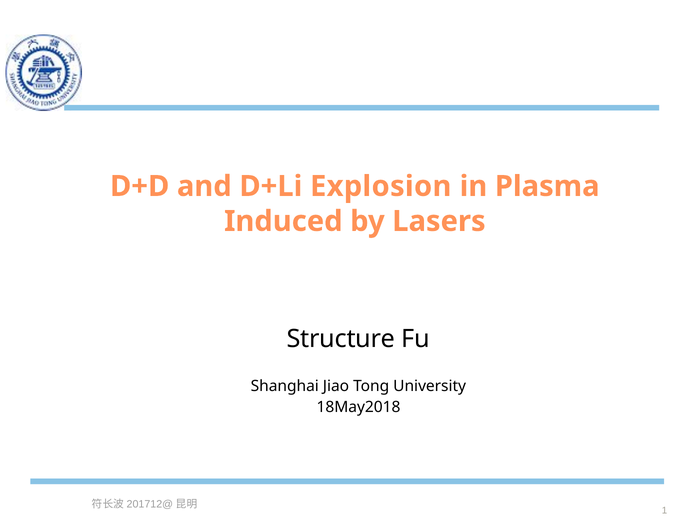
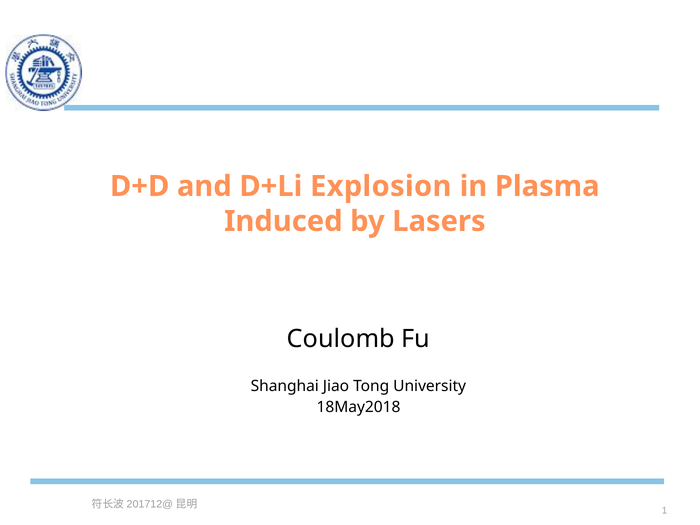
Structure: Structure -> Coulomb
